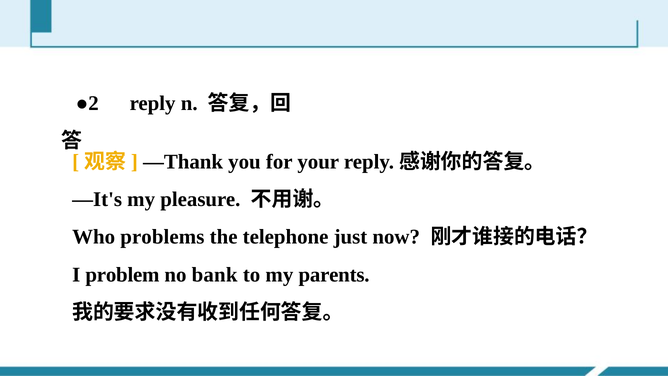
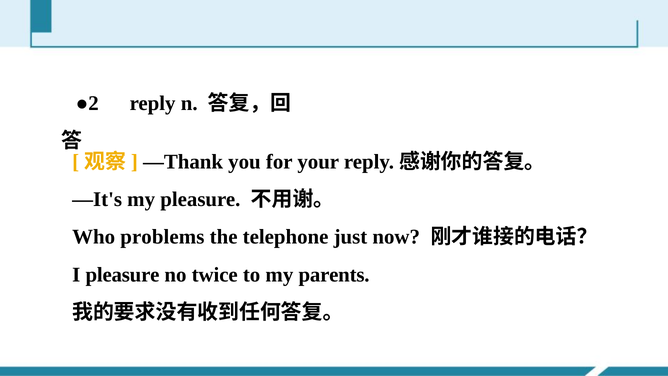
I problem: problem -> pleasure
bank: bank -> twice
